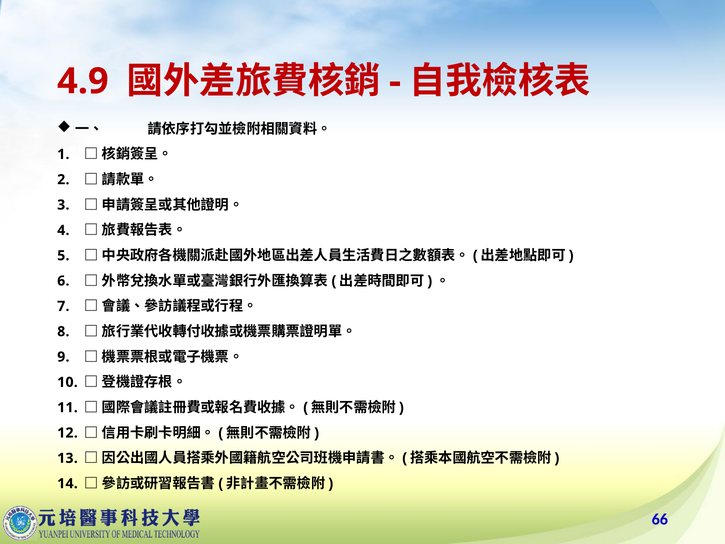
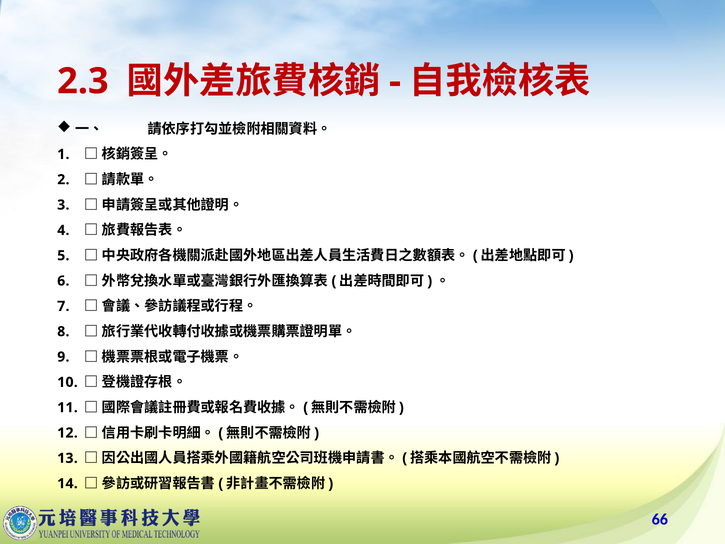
4.9: 4.9 -> 2.3
